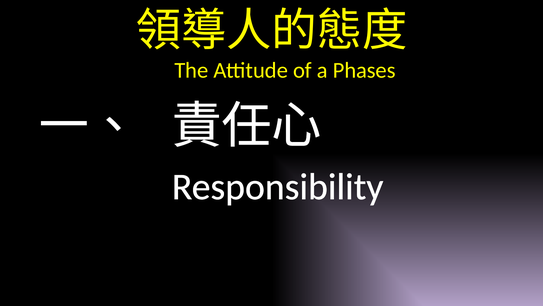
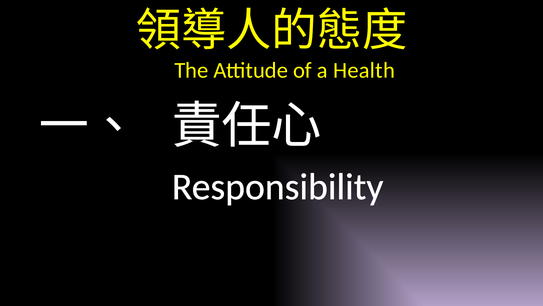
Phases: Phases -> Health
